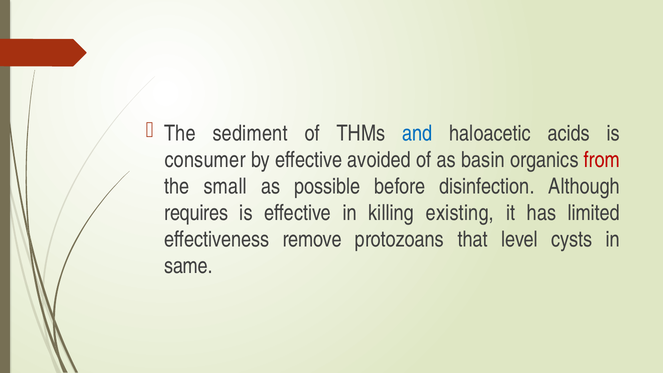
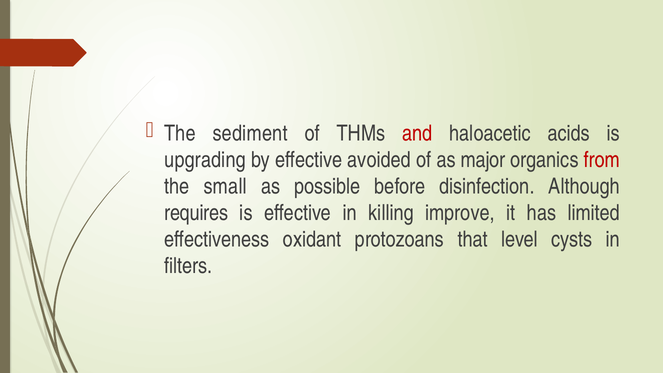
and colour: blue -> red
consumer: consumer -> upgrading
basin: basin -> major
existing: existing -> improve
remove: remove -> oxidant
same: same -> filters
